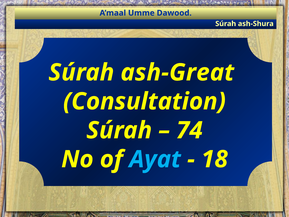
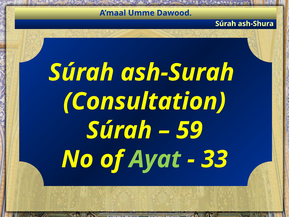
ash-Great: ash-Great -> ash-Surah
74: 74 -> 59
Ayat colour: light blue -> light green
18: 18 -> 33
